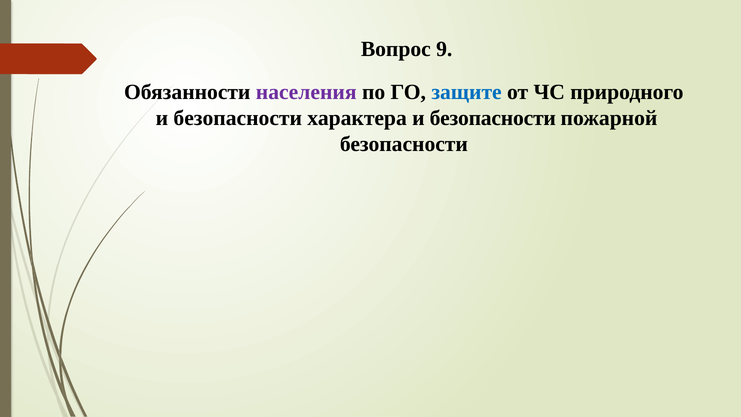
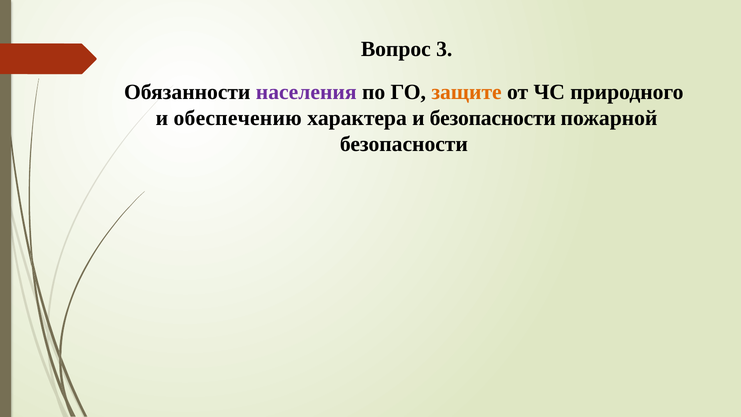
9: 9 -> 3
защите colour: blue -> orange
безопасности at (238, 118): безопасности -> обеспечению
